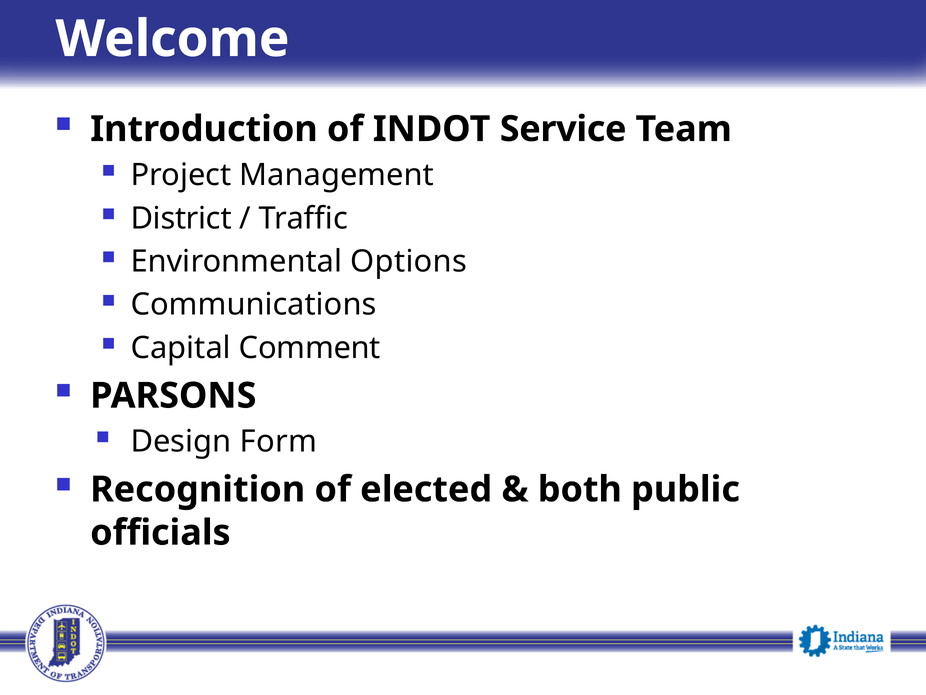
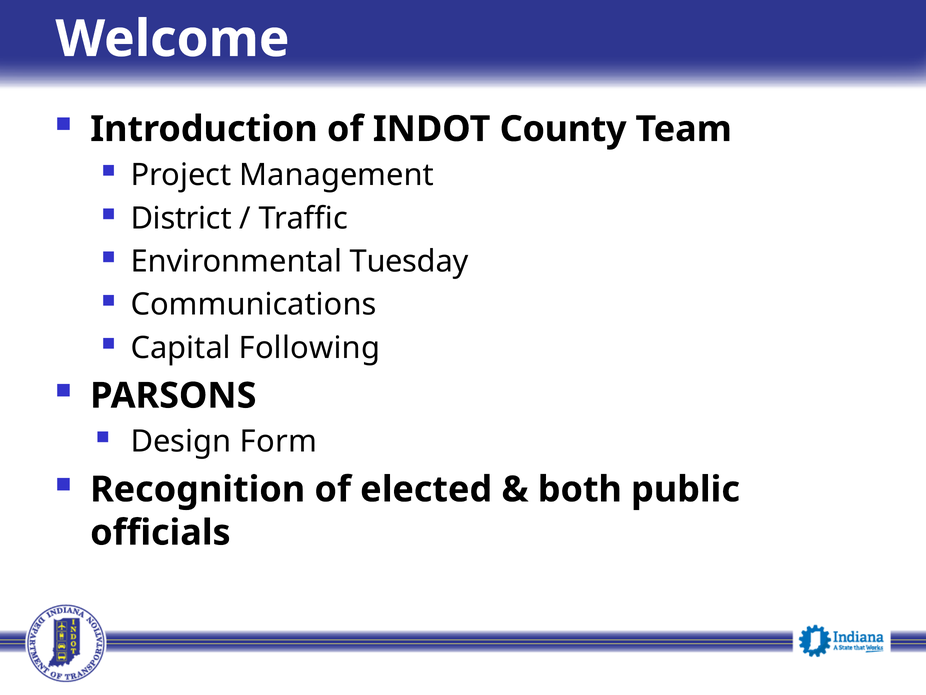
Service: Service -> County
Options: Options -> Tuesday
Comment: Comment -> Following
